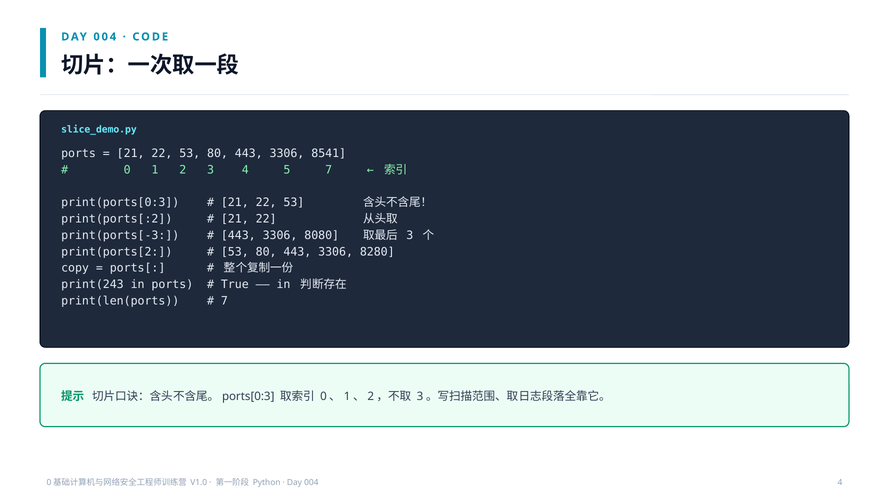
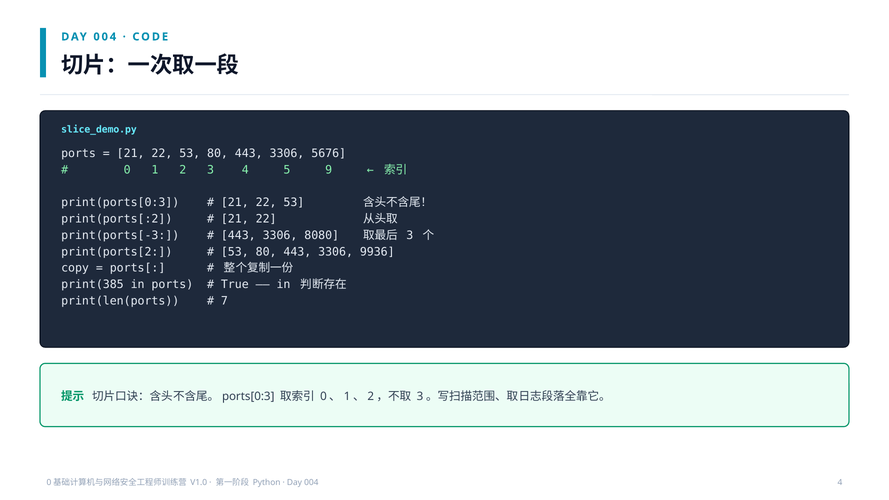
8541: 8541 -> 5676
5 7: 7 -> 9
8280: 8280 -> 9936
print(243: print(243 -> print(385
